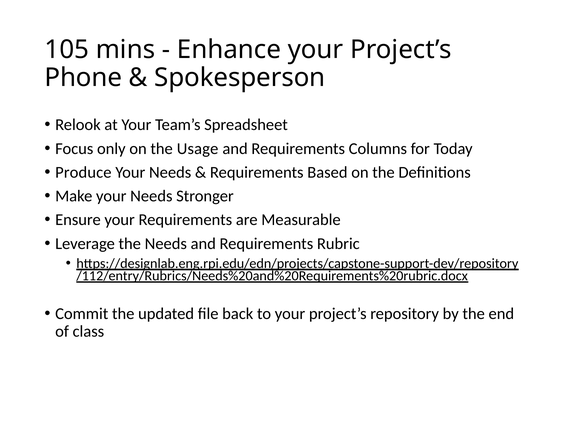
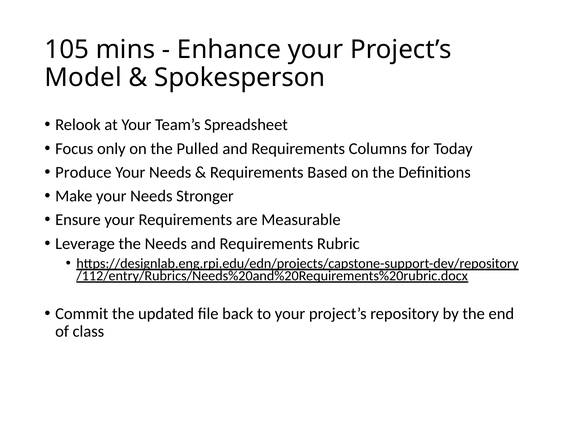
Phone: Phone -> Model
Usage: Usage -> Pulled
